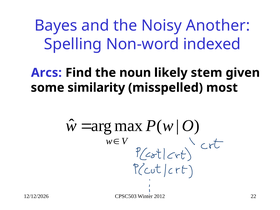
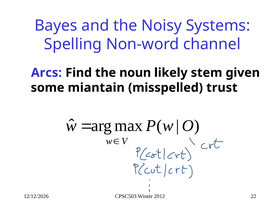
Another: Another -> Systems
indexed: indexed -> channel
similarity: similarity -> miantain
most: most -> trust
